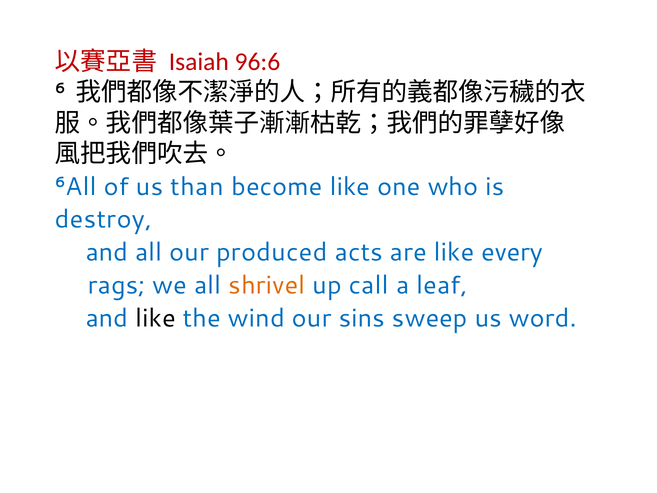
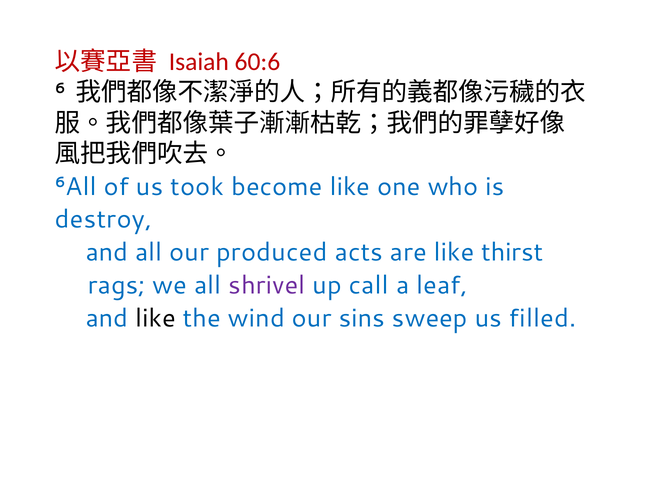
96:6: 96:6 -> 60:6
than: than -> took
every: every -> thirst
shrivel colour: orange -> purple
word: word -> filled
